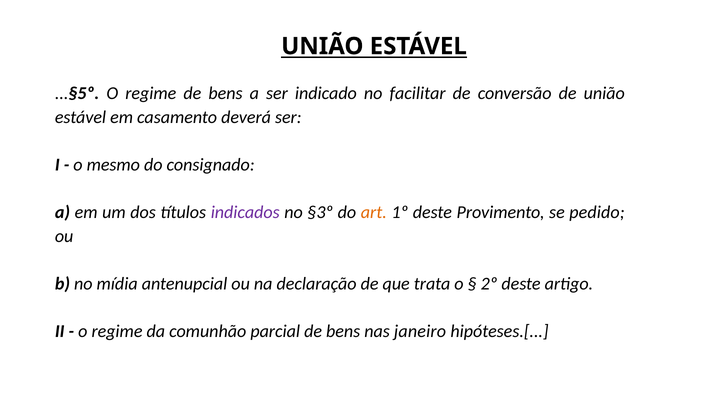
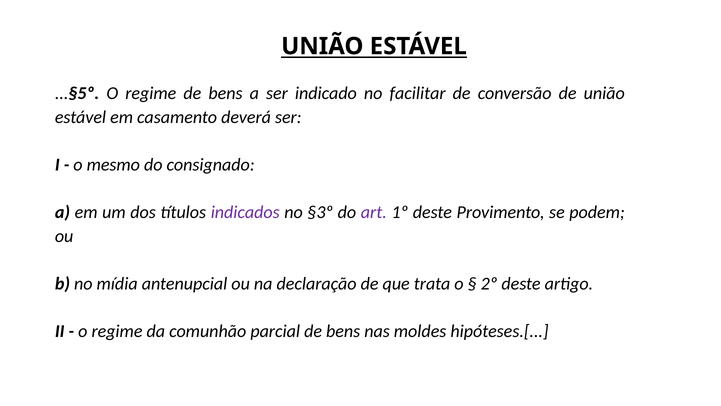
art colour: orange -> purple
pedido: pedido -> podem
janeiro: janeiro -> moldes
